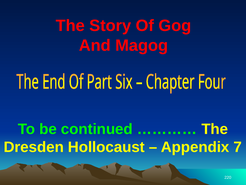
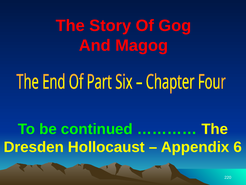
7: 7 -> 6
